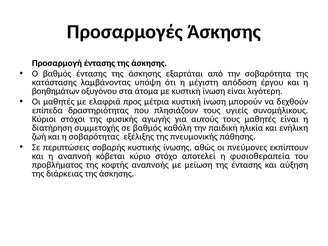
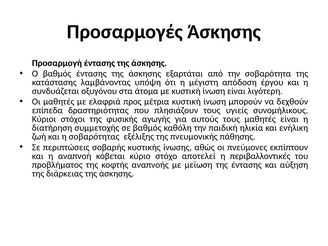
βοηθημάτων: βοηθημάτων -> συνδυάζεται
φυσιοθεραπεία: φυσιοθεραπεία -> περιβαλλοντικές
